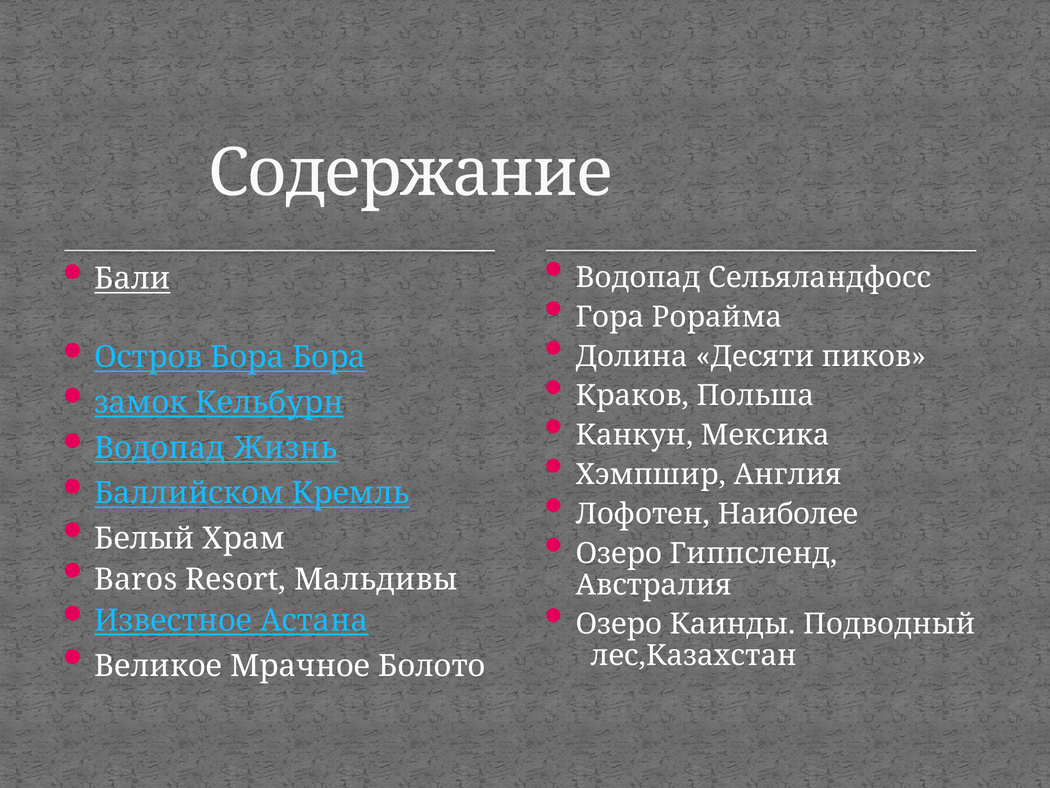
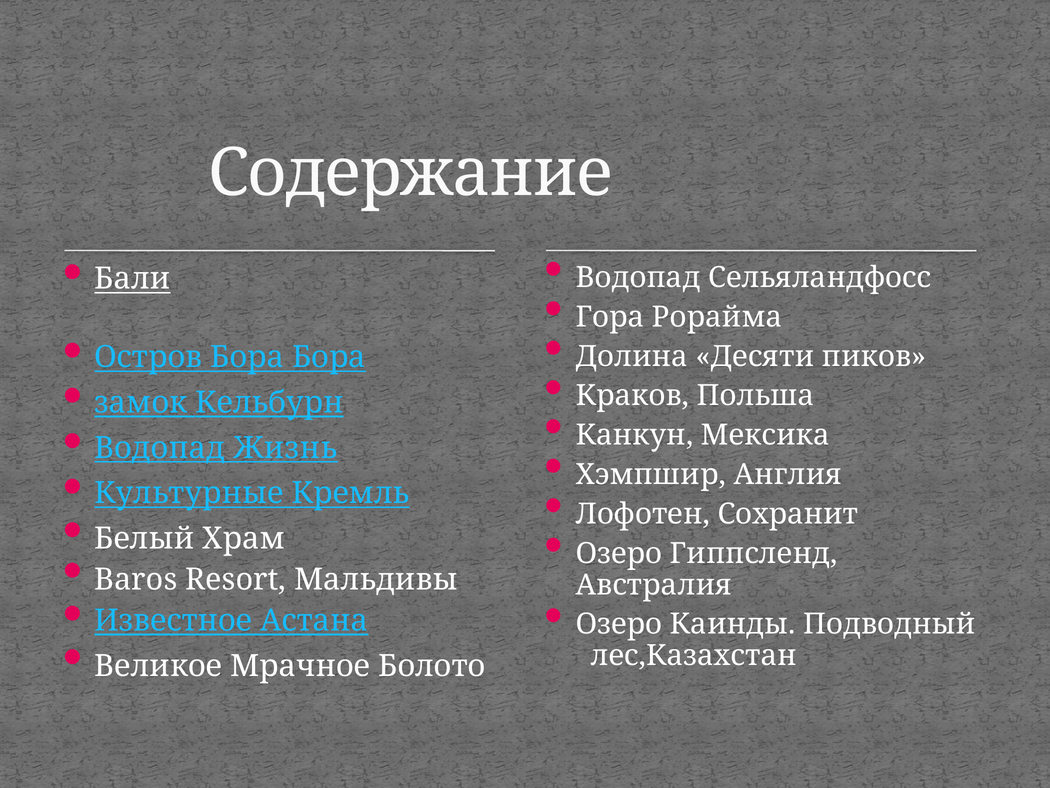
Баллийском: Баллийском -> Культурные
Наиболее: Наиболее -> Сохранит
